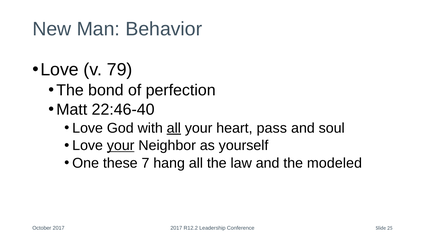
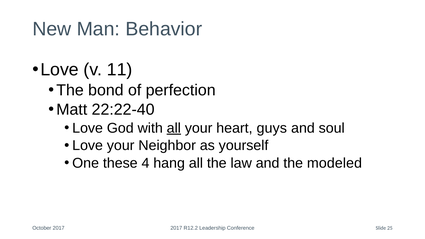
79: 79 -> 11
22:46-40: 22:46-40 -> 22:22-40
pass: pass -> guys
your at (121, 146) underline: present -> none
7: 7 -> 4
